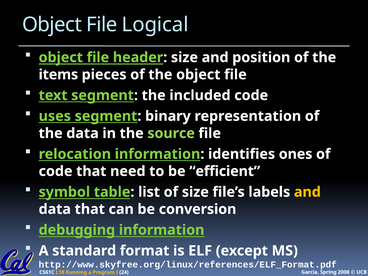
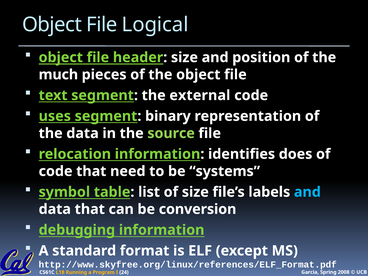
items: items -> much
included: included -> external
ones: ones -> does
efficient: efficient -> systems
and at (307, 192) colour: yellow -> light blue
